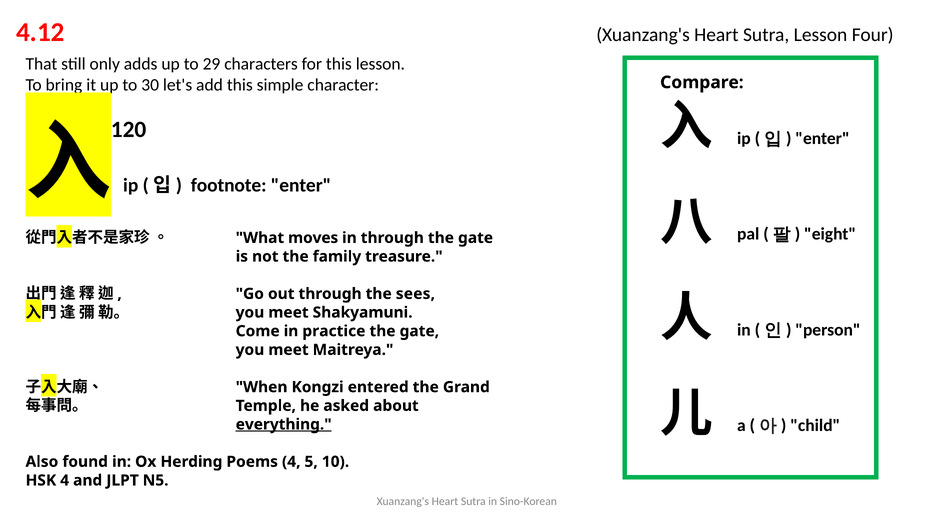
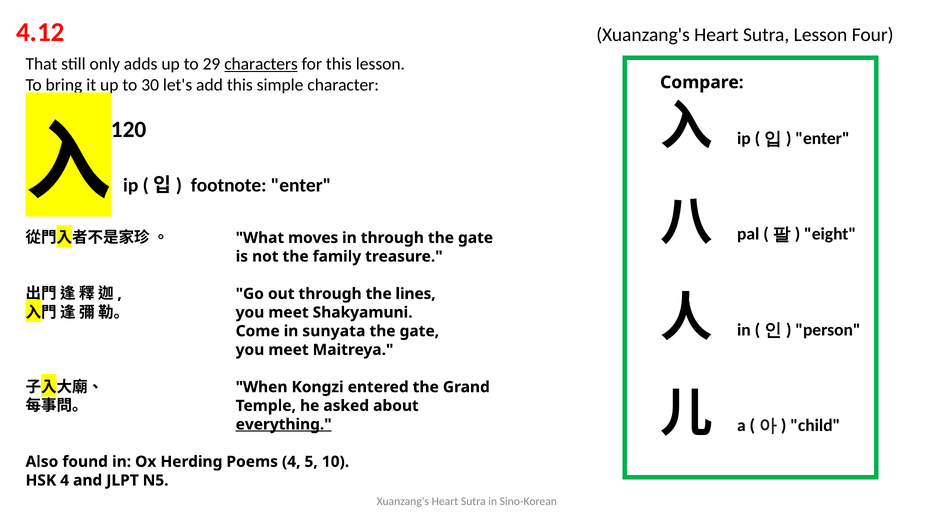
characters underline: none -> present
sees: sees -> lines
practice: practice -> sunyata
